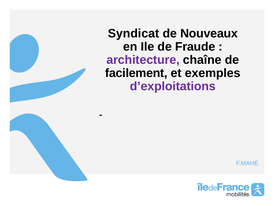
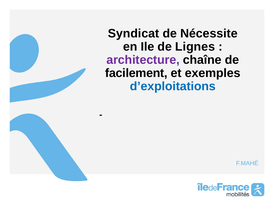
Nouveaux: Nouveaux -> Nécessite
Fraude: Fraude -> Lignes
d’exploitations colour: purple -> blue
